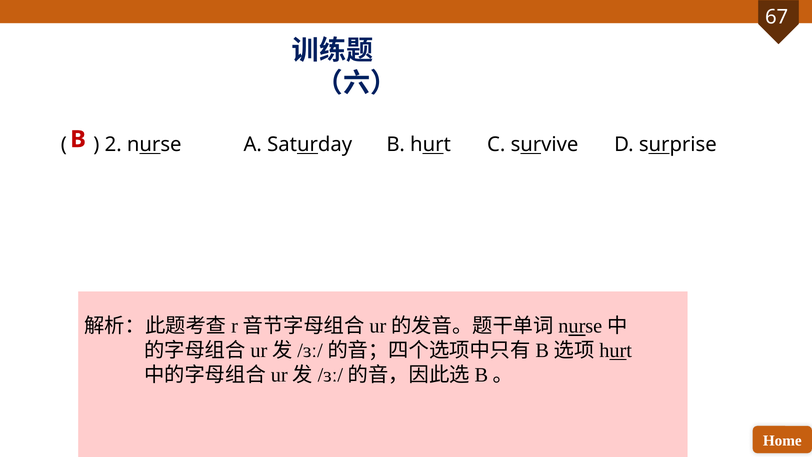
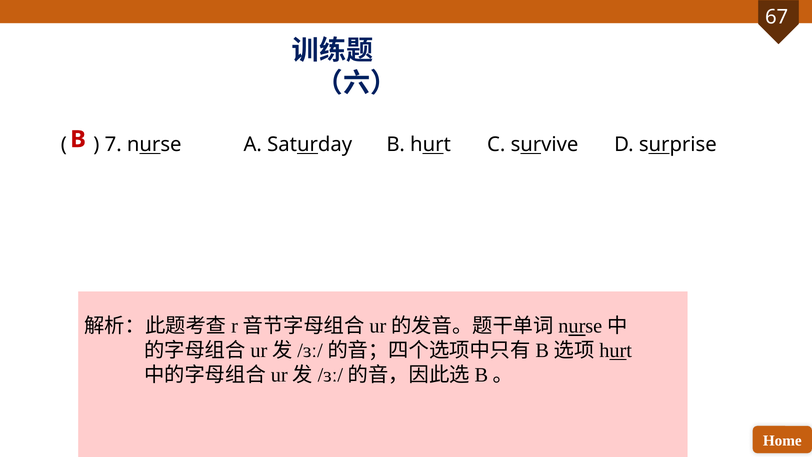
2: 2 -> 7
